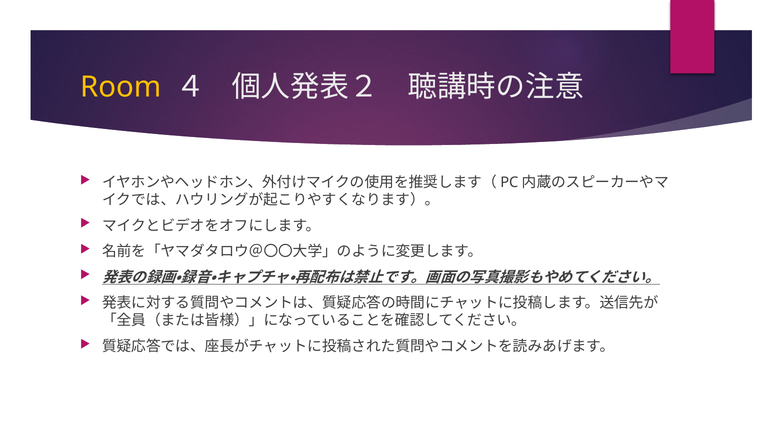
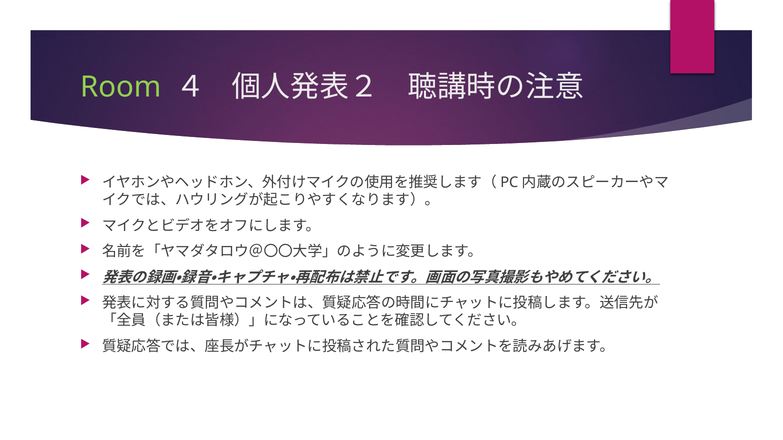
Room colour: yellow -> light green
